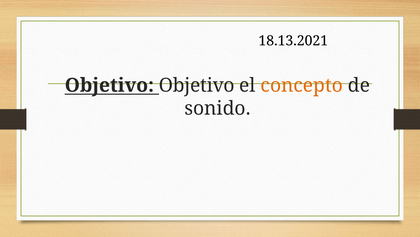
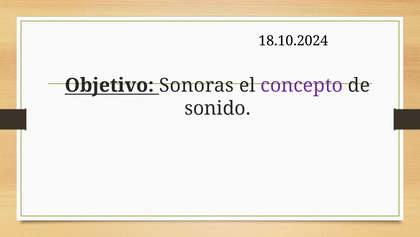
18.13.2021: 18.13.2021 -> 18.10.2024
Objetivo Objetivo: Objetivo -> Sonoras
concepto colour: orange -> purple
